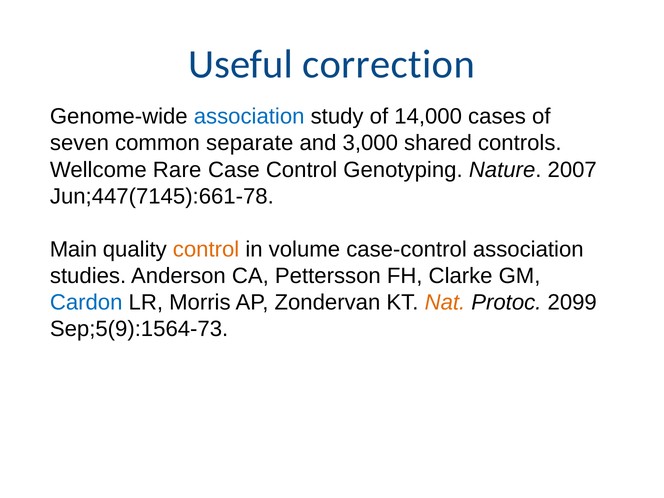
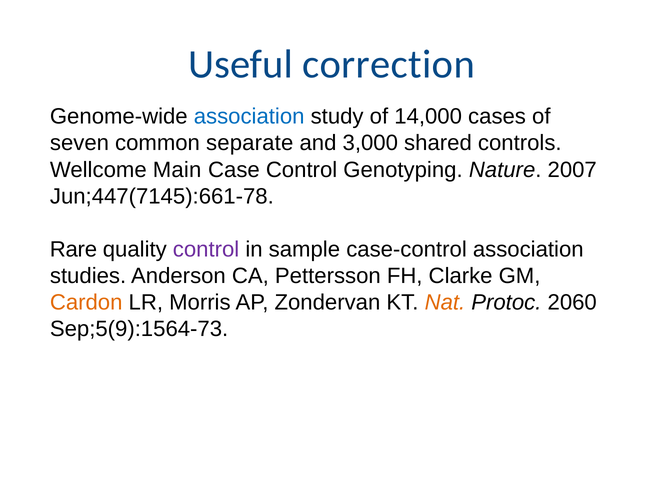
Rare: Rare -> Main
Main: Main -> Rare
control at (206, 249) colour: orange -> purple
volume: volume -> sample
Cardon colour: blue -> orange
2099: 2099 -> 2060
